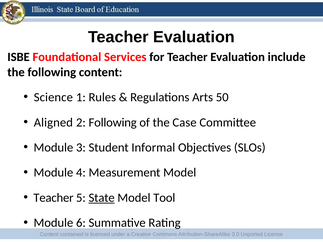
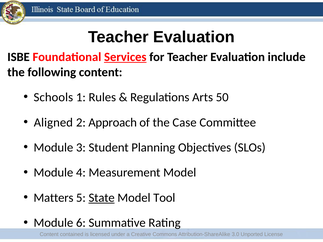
Services underline: none -> present
Science: Science -> Schools
2 Following: Following -> Approach
Informal: Informal -> Planning
Teacher at (53, 198): Teacher -> Matters
